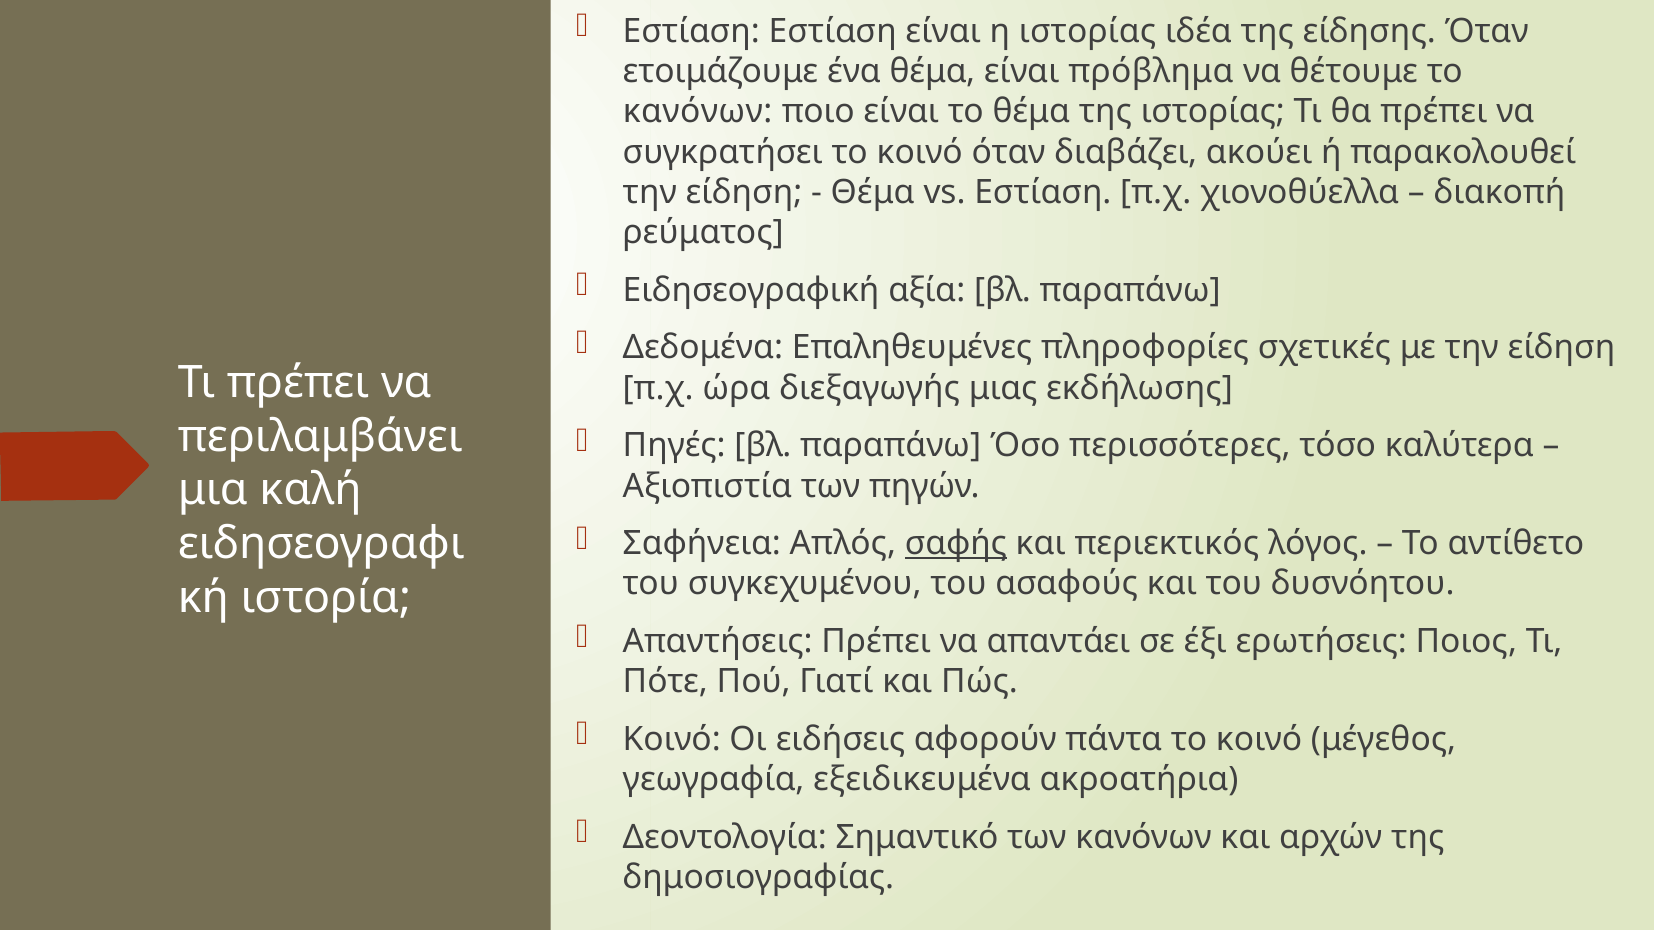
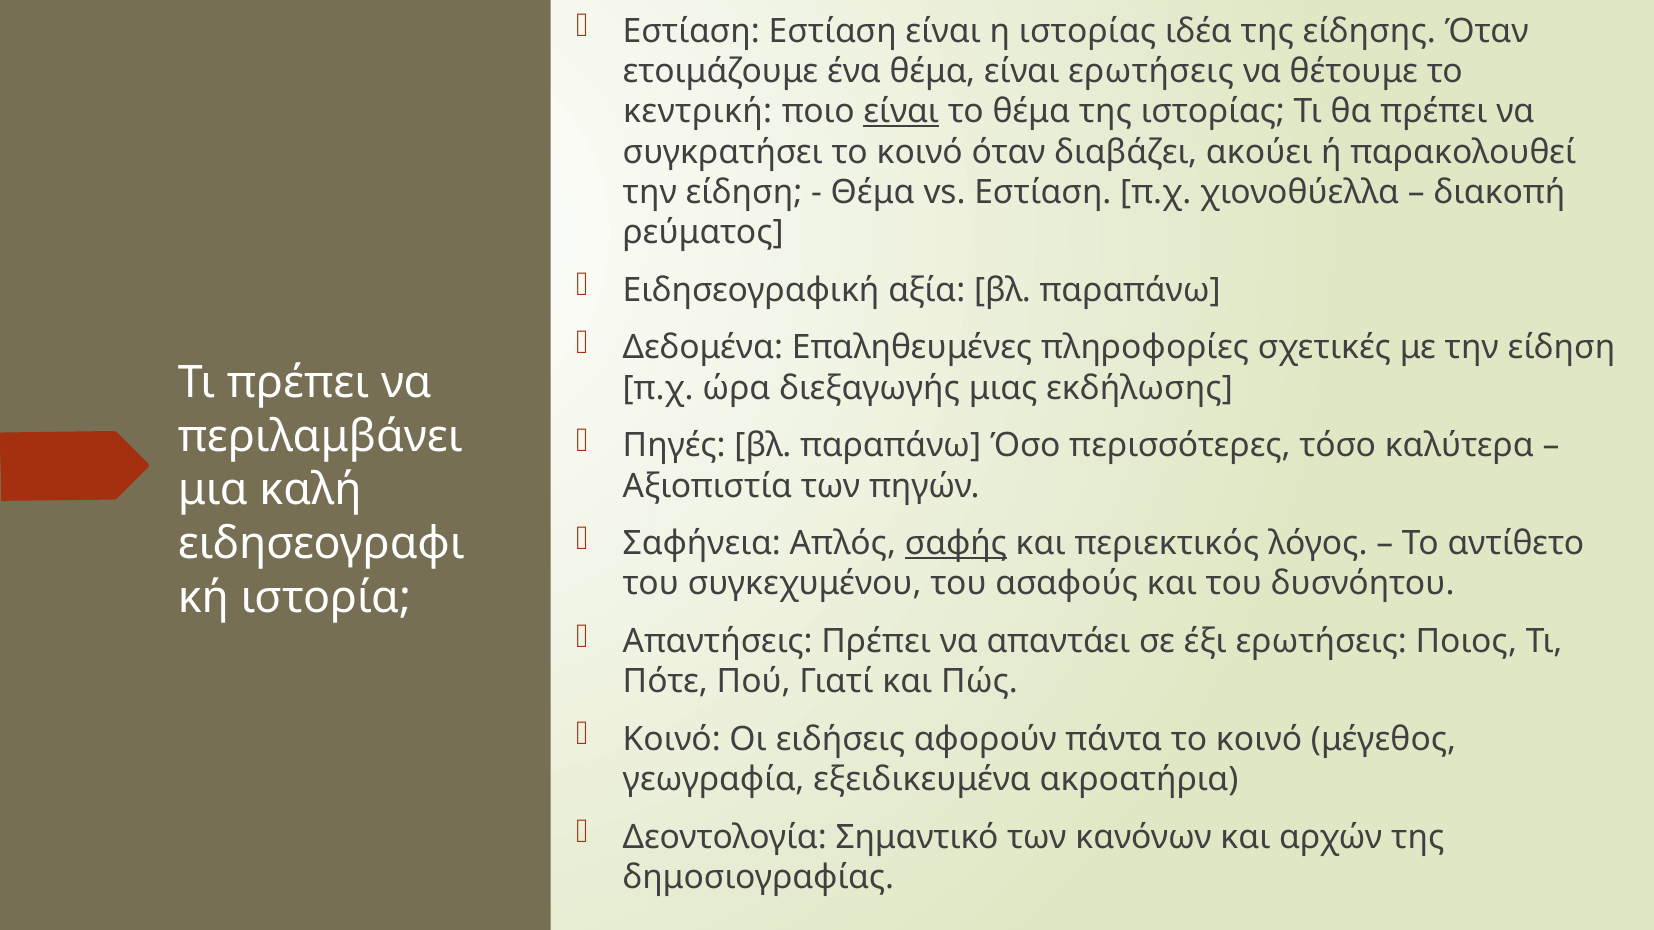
είναι πρόβλημα: πρόβλημα -> ερωτήσεις
κανόνων at (698, 112): κανόνων -> κεντρική
είναι at (901, 112) underline: none -> present
